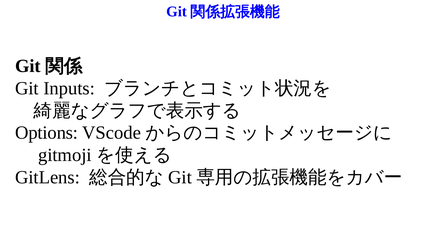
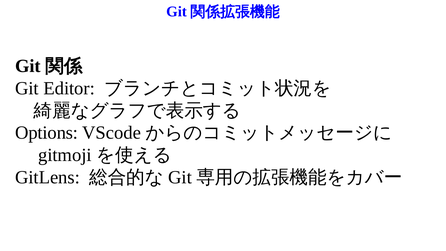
Inputs: Inputs -> Editor
